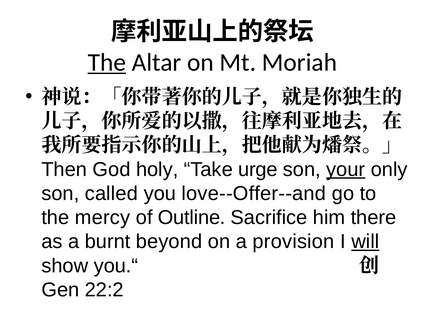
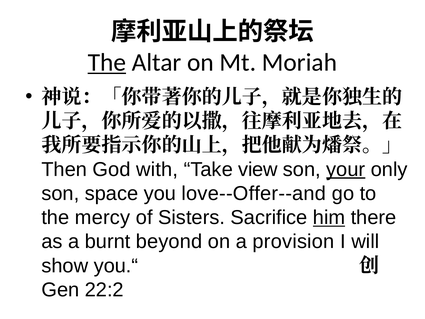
holy: holy -> with
urge: urge -> view
called: called -> space
Outline: Outline -> Sisters
him underline: none -> present
will underline: present -> none
